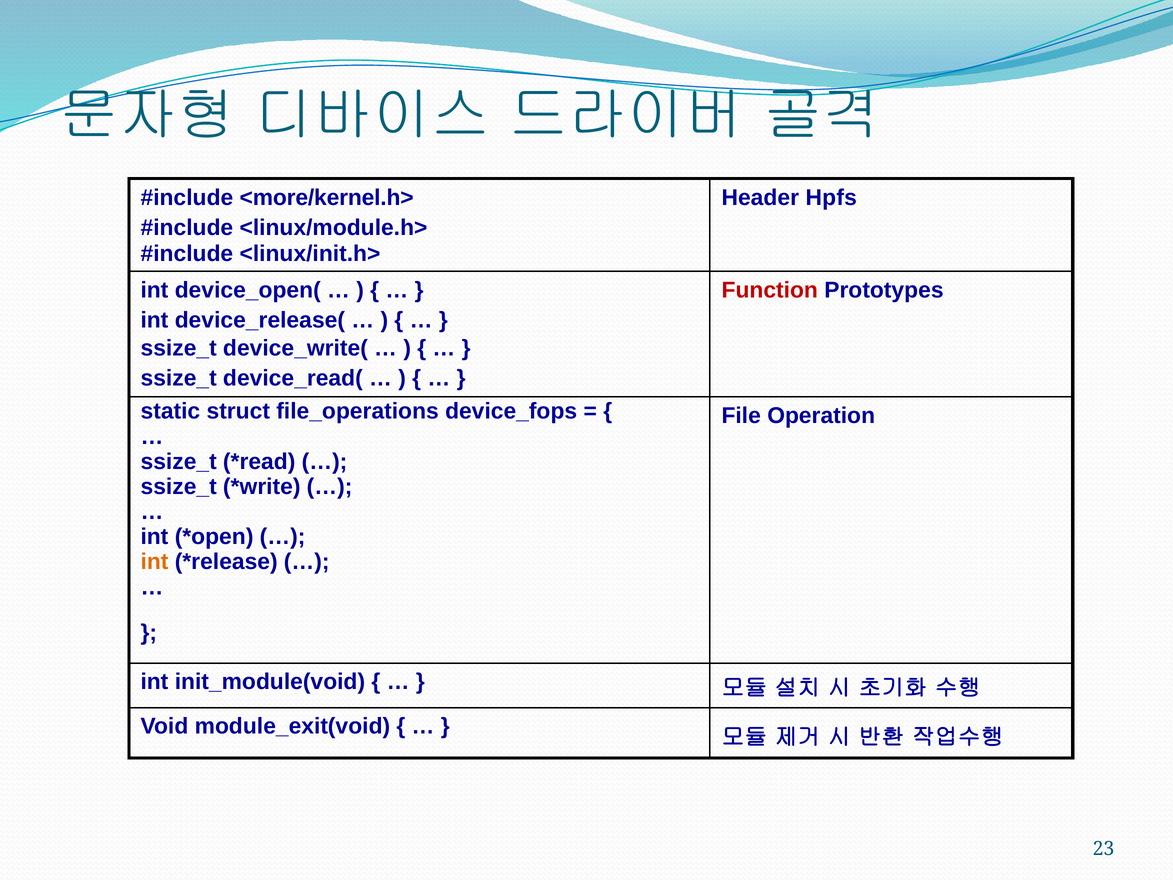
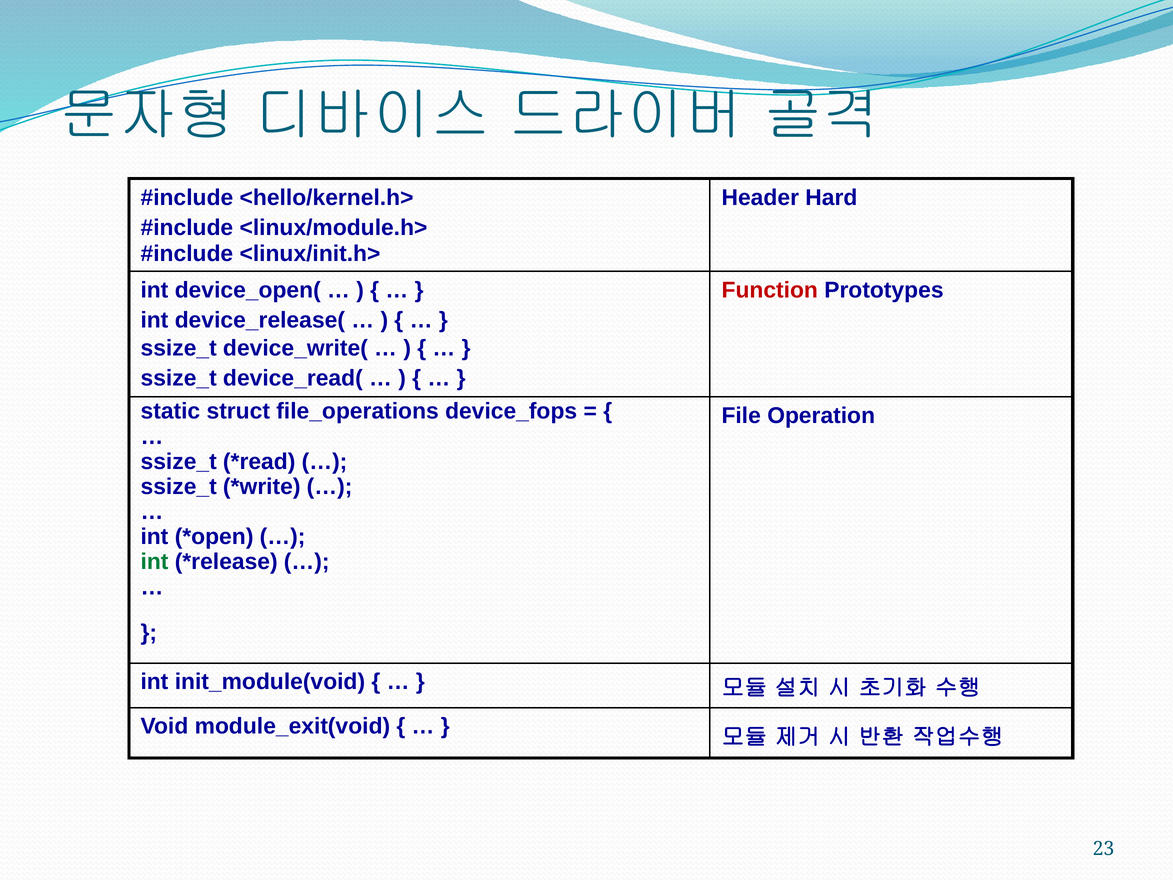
<more/kernel.h>: <more/kernel.h> -> <hello/kernel.h>
Hpfs: Hpfs -> Hard
int at (154, 562) colour: orange -> green
